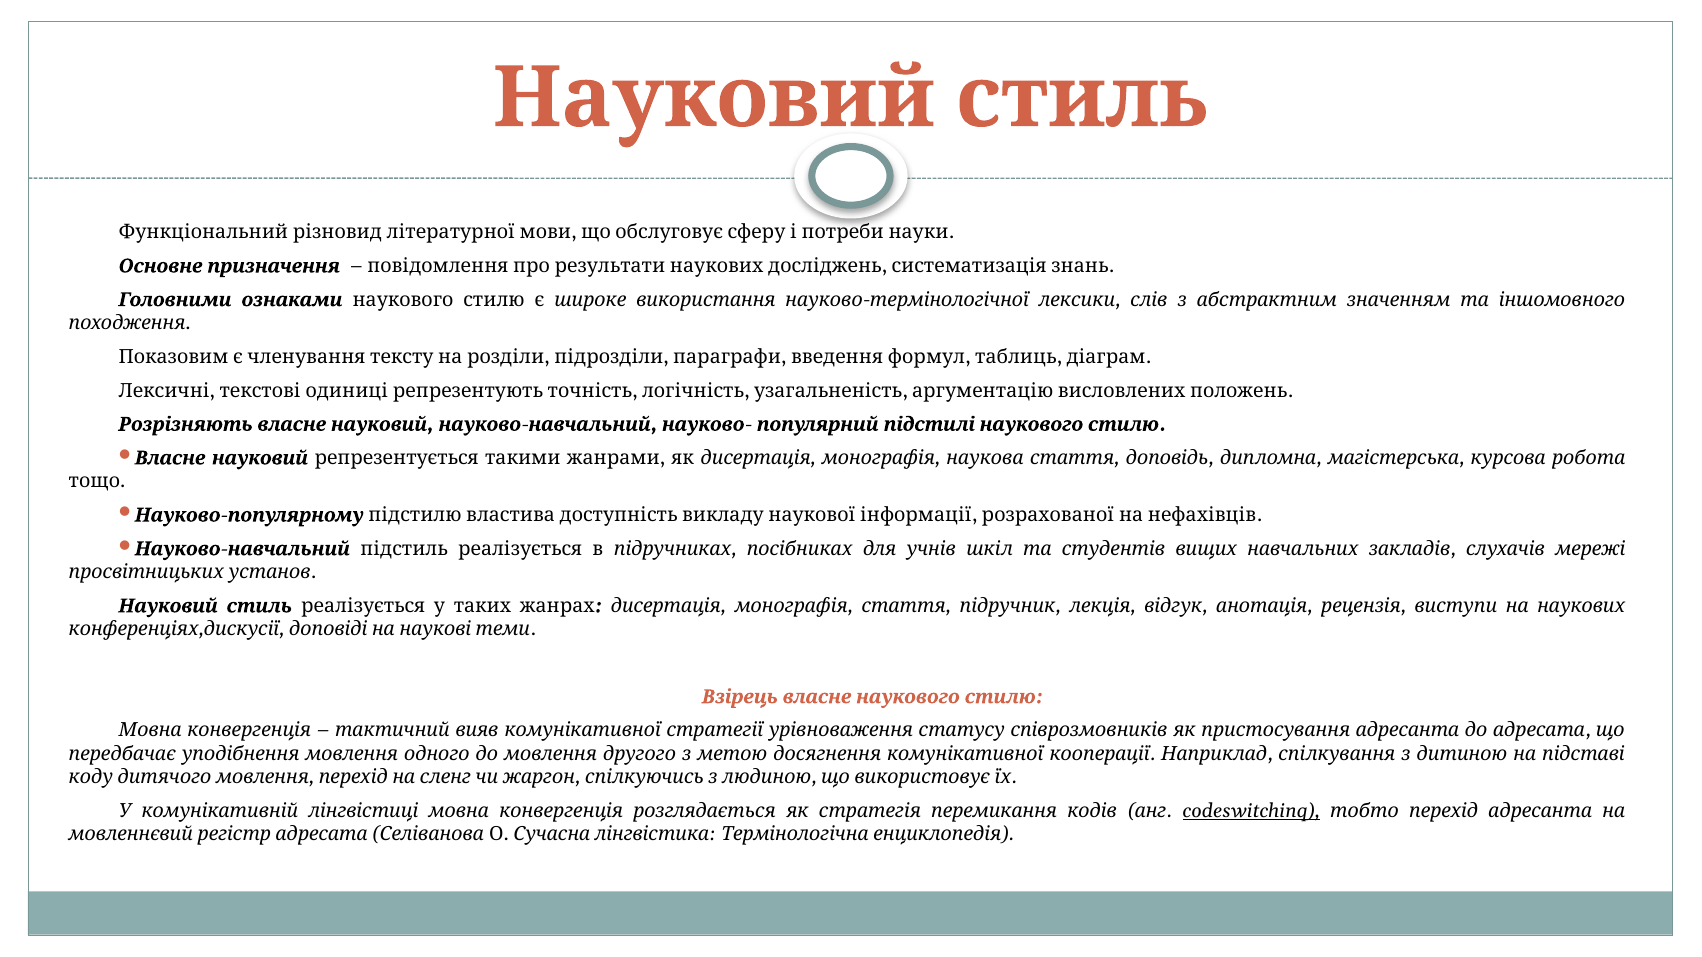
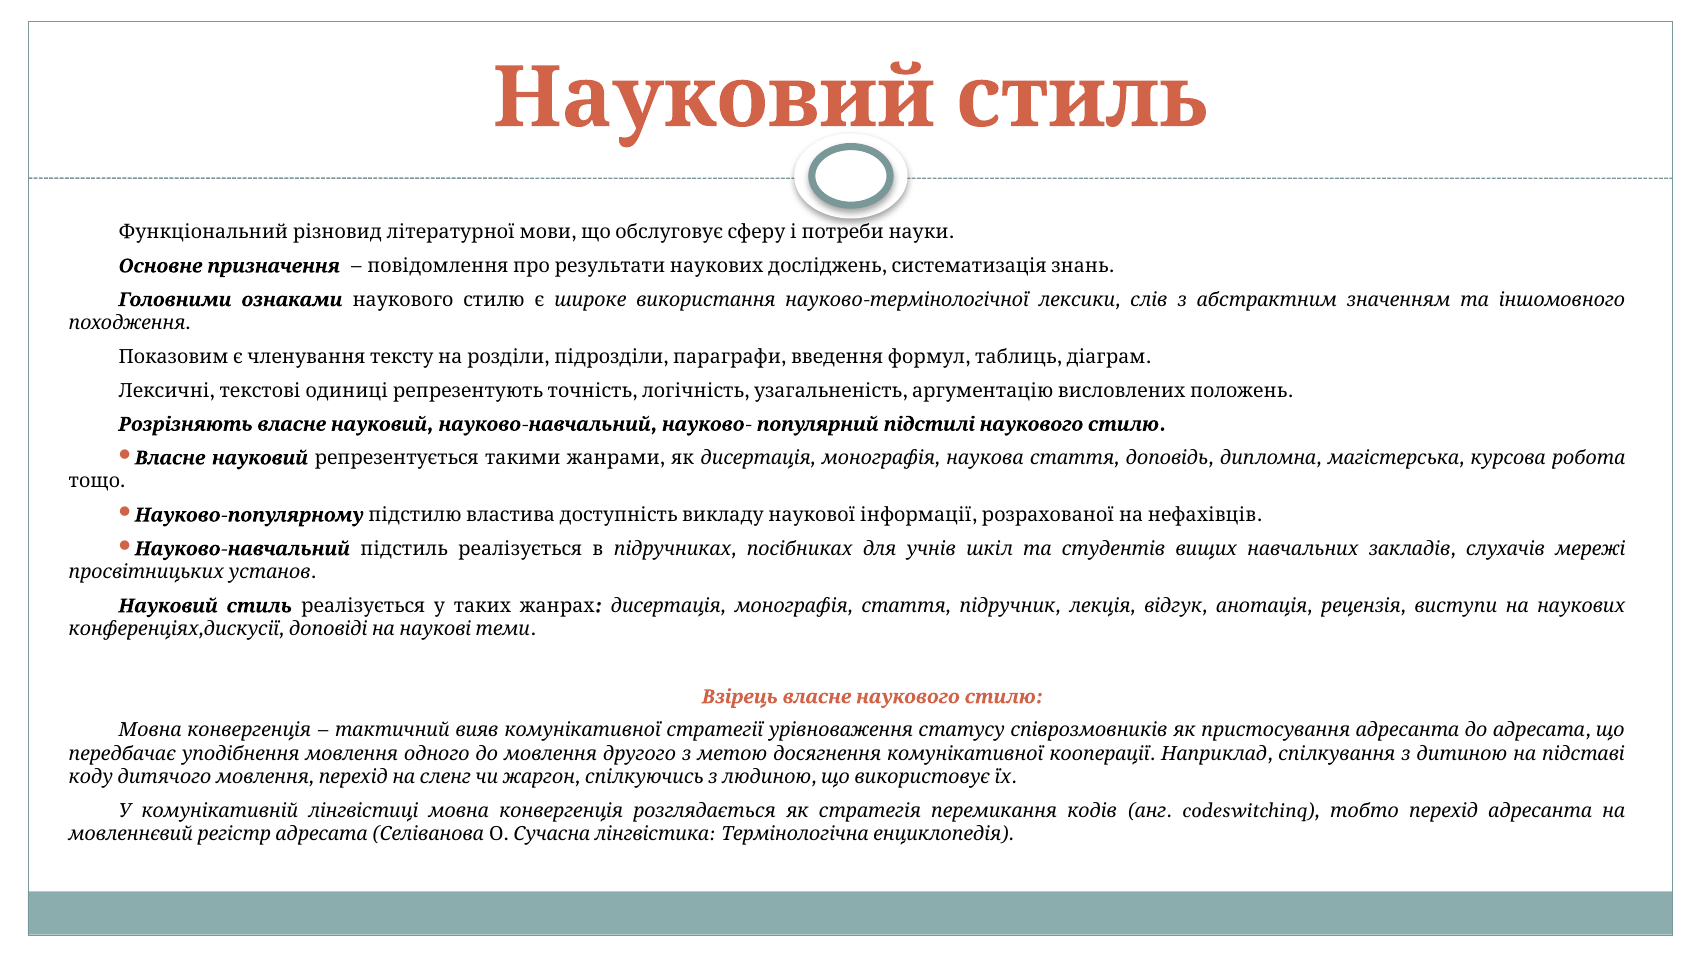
codeswitchinq underline: present -> none
